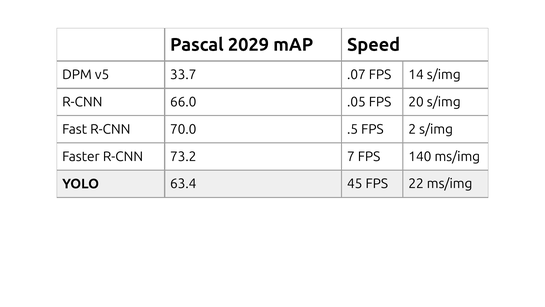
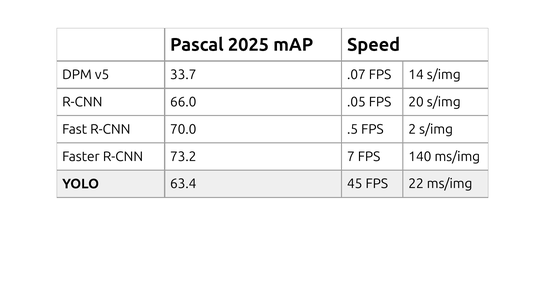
2029: 2029 -> 2025
